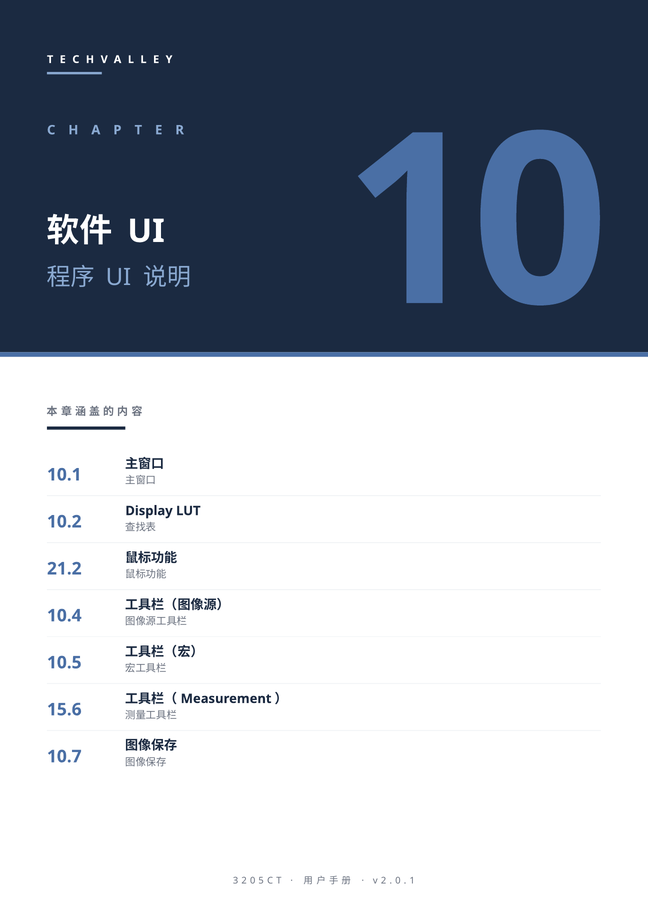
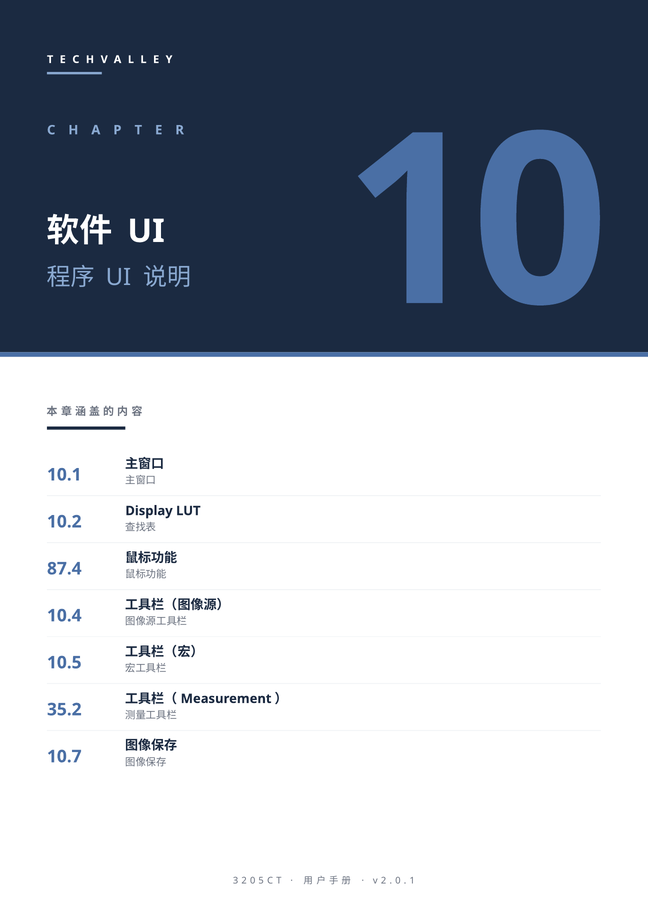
21.2: 21.2 -> 87.4
15.6: 15.6 -> 35.2
